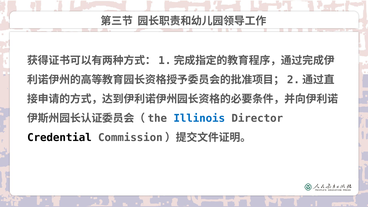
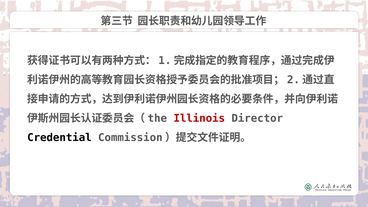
Illinois colour: blue -> red
